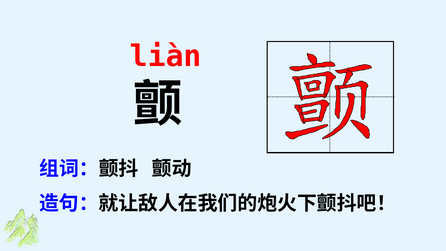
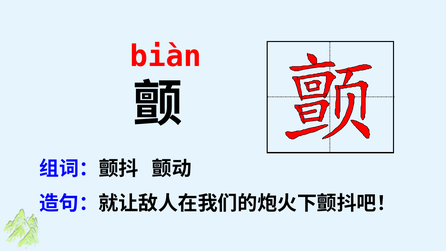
liàn: liàn -> biàn
